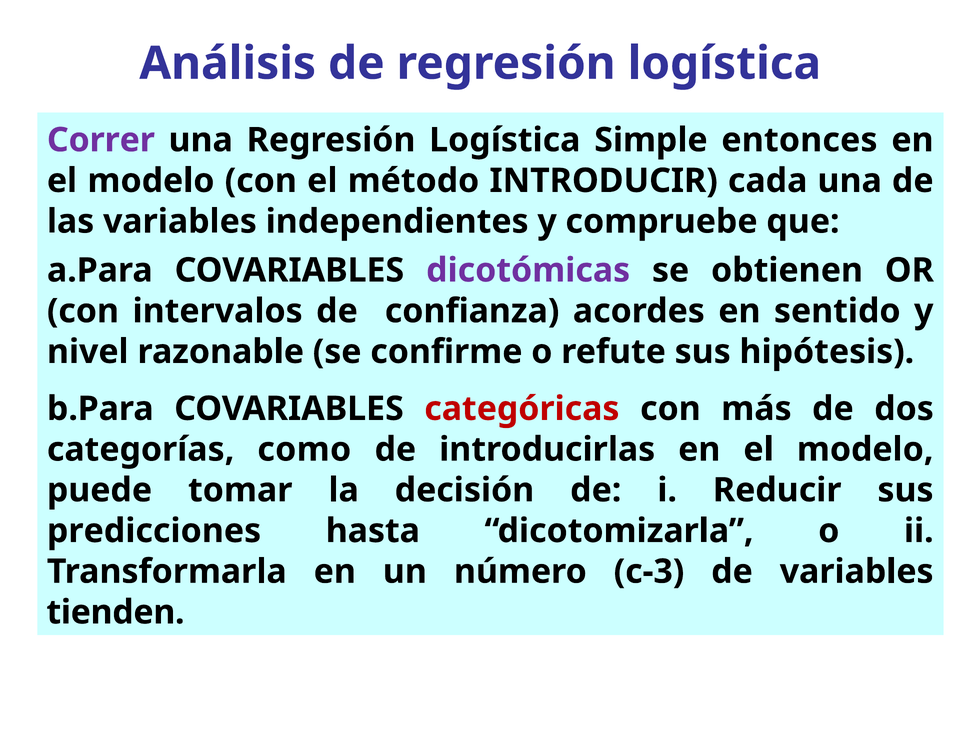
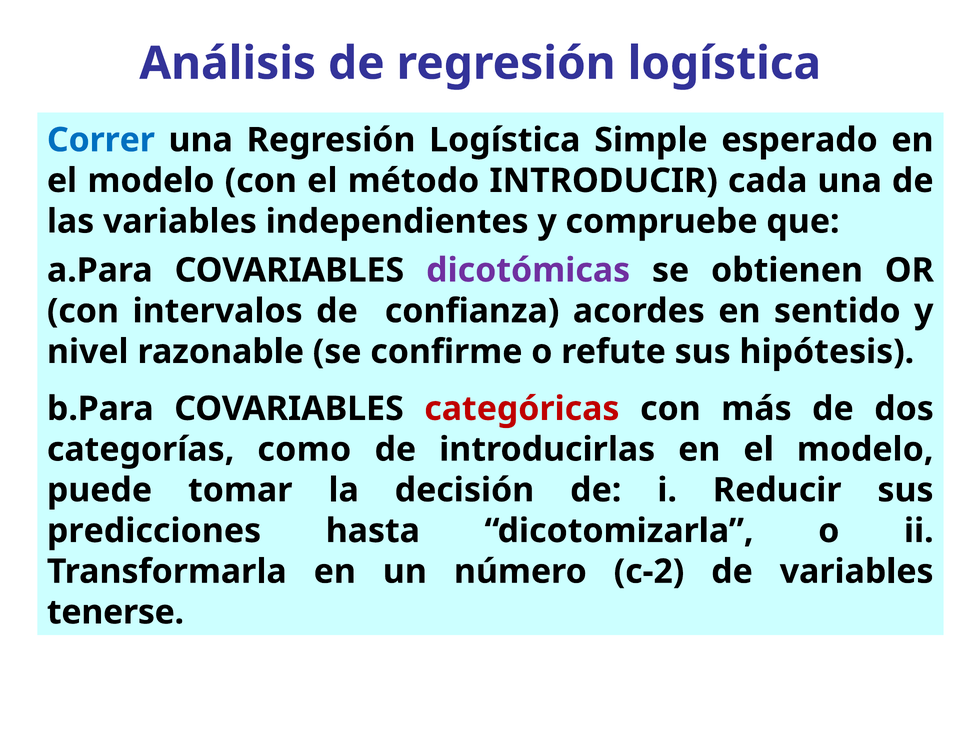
Correr colour: purple -> blue
entonces: entonces -> esperado
c-3: c-3 -> c-2
tienden: tienden -> tenerse
